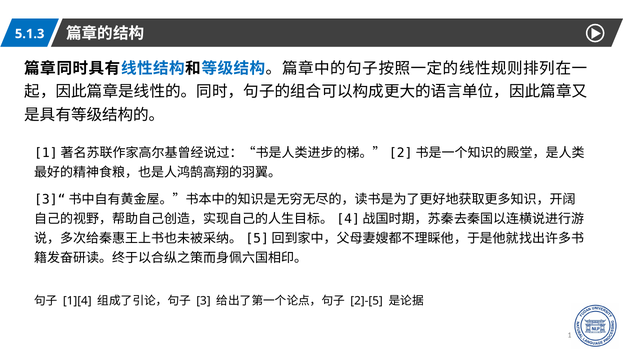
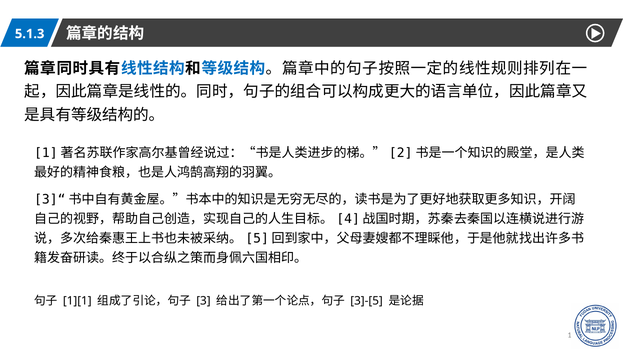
1][4: 1][4 -> 1][1
2]-[5: 2]-[5 -> 3]-[5
